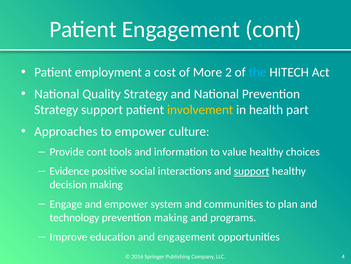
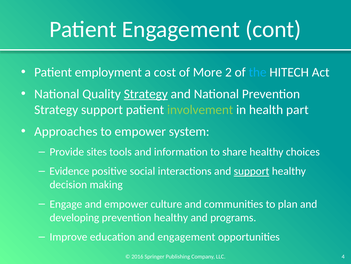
Strategy at (146, 94) underline: none -> present
involvement colour: yellow -> light green
culture: culture -> system
Provide cont: cont -> sites
value: value -> share
system: system -> culture
technology: technology -> developing
prevention making: making -> healthy
